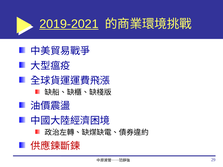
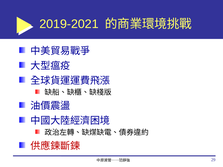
2019-2021 underline: present -> none
